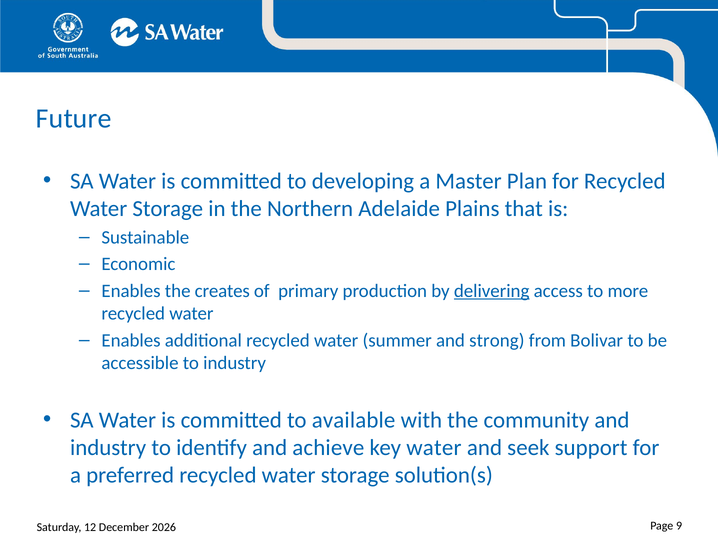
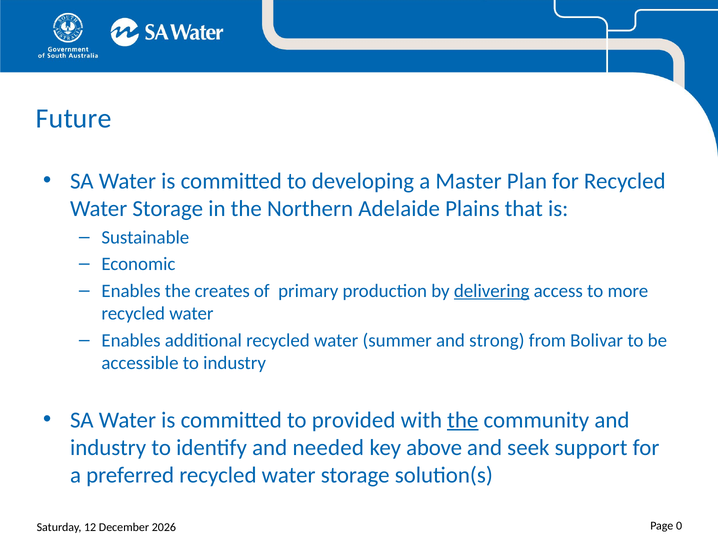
available: available -> provided
the at (463, 420) underline: none -> present
achieve: achieve -> needed
key water: water -> above
9: 9 -> 0
